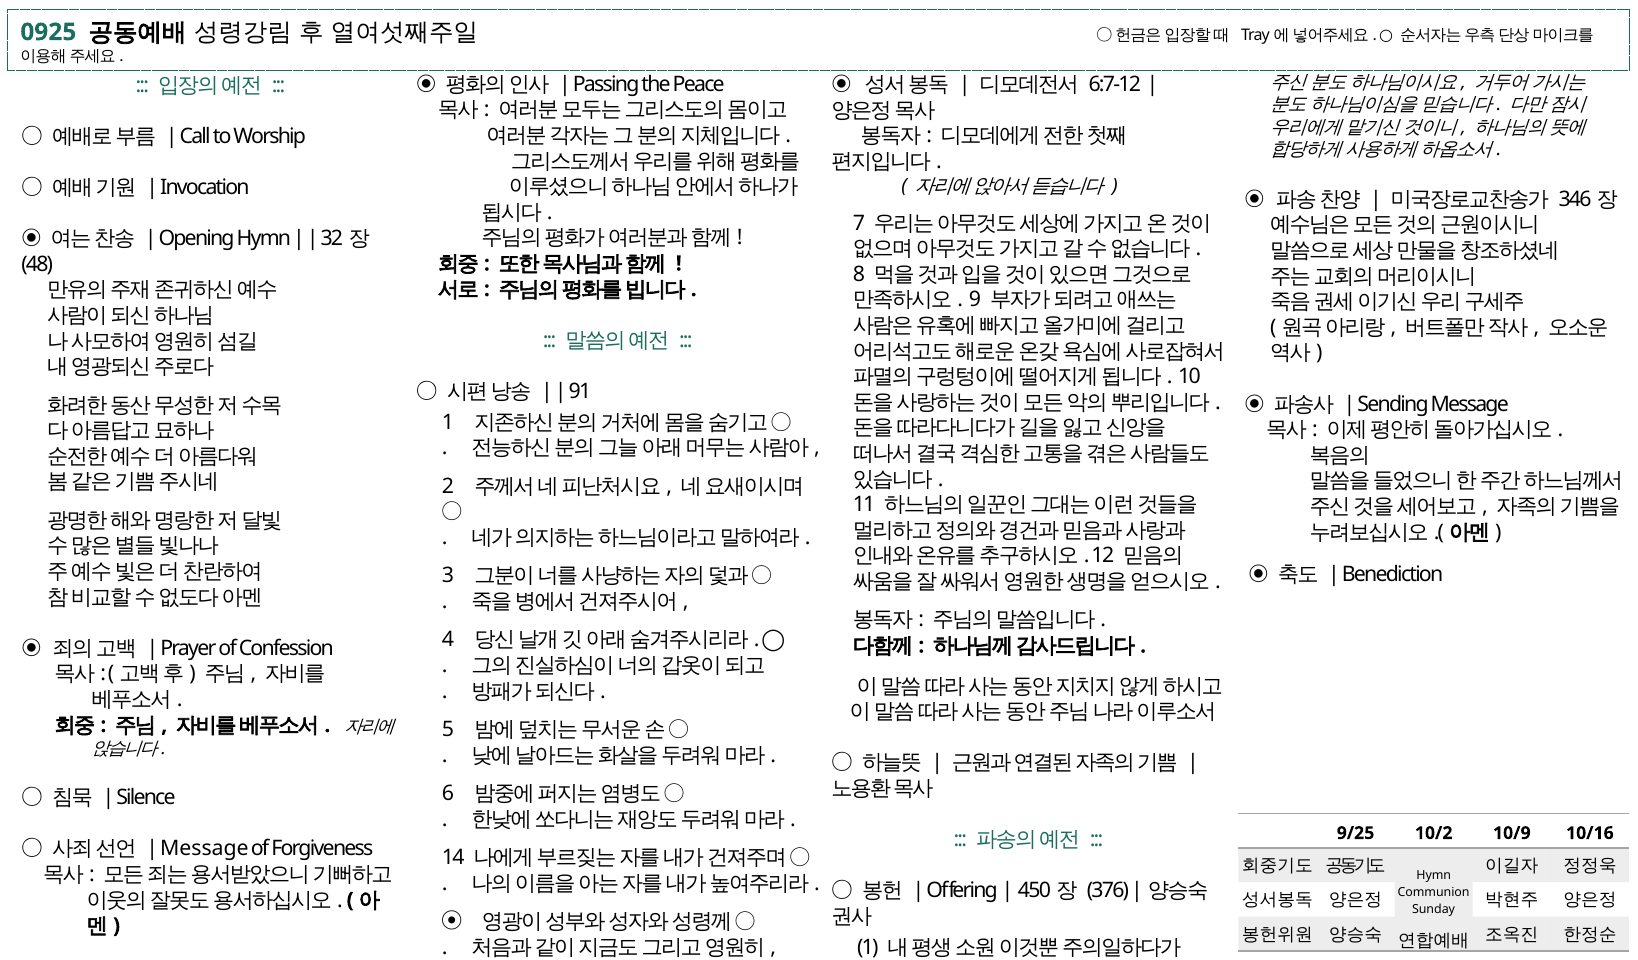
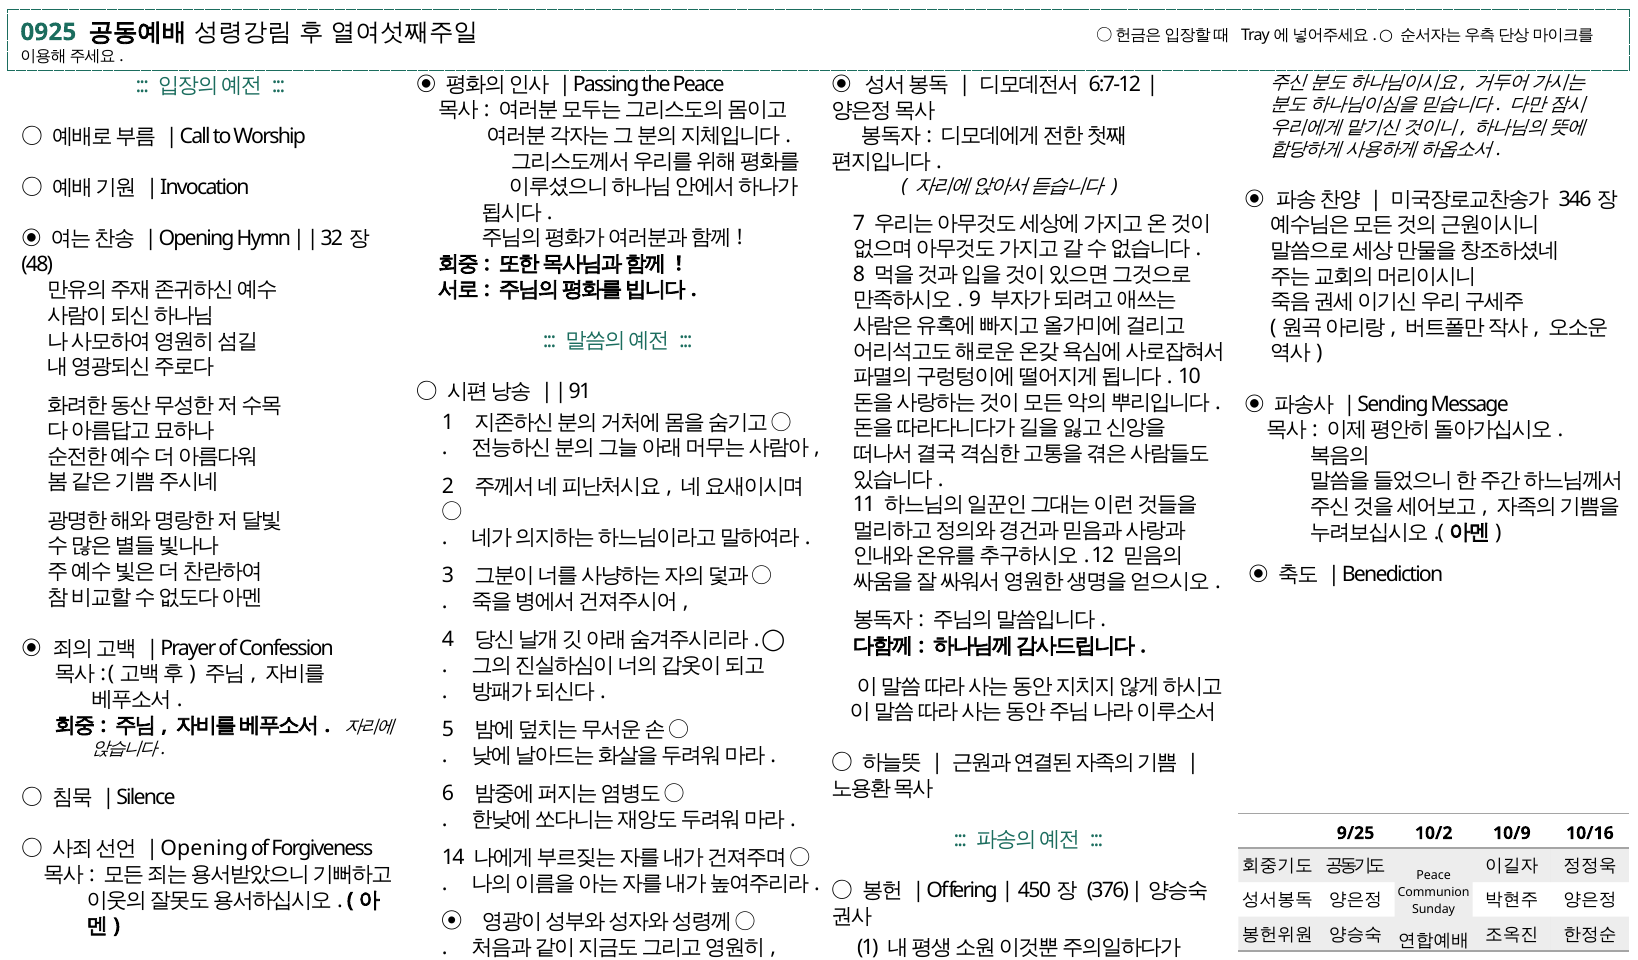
Message at (204, 849): Message -> Opening
Hymn at (1434, 875): Hymn -> Peace
